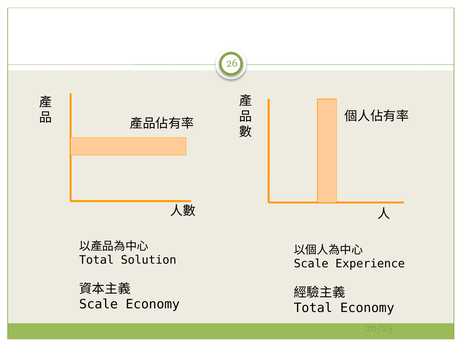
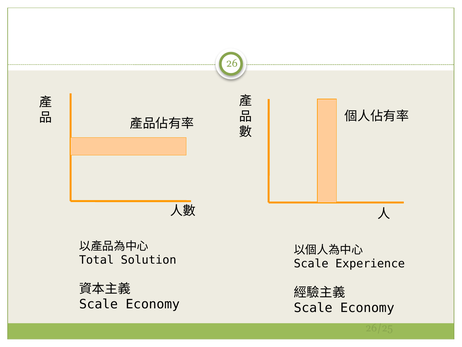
Total at (313, 307): Total -> Scale
